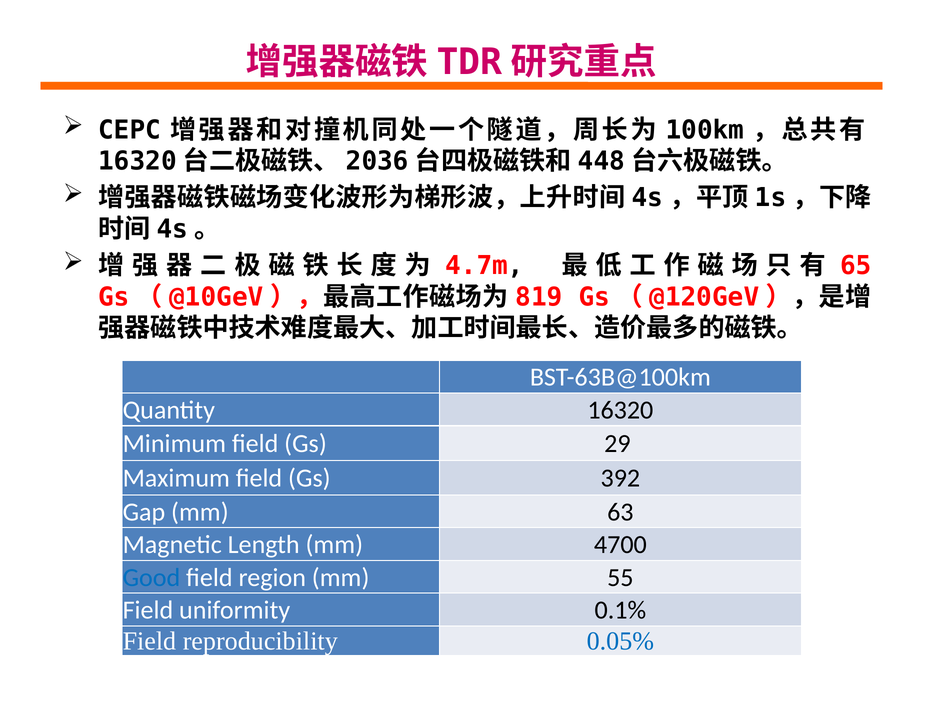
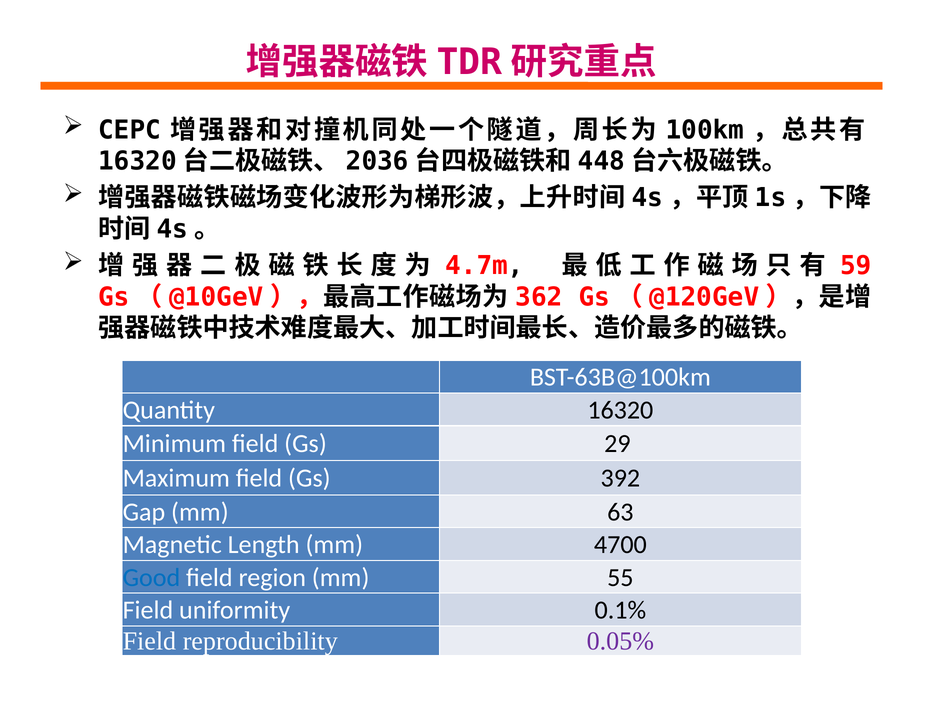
65: 65 -> 59
819: 819 -> 362
0.05% colour: blue -> purple
